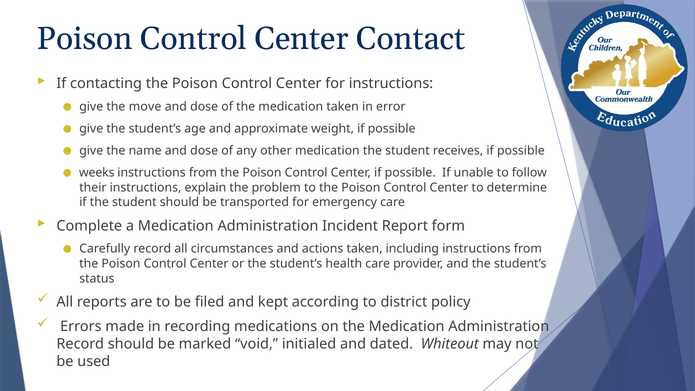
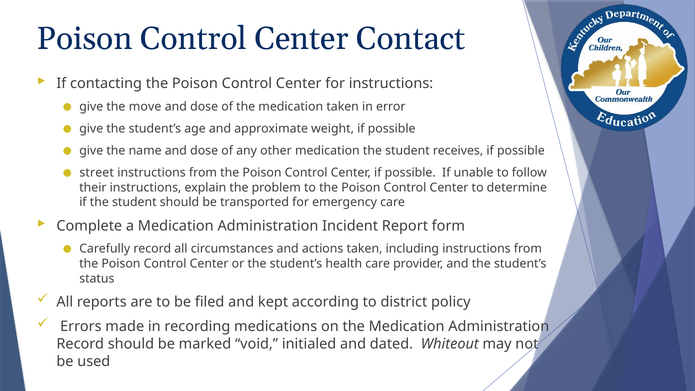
weeks: weeks -> street
